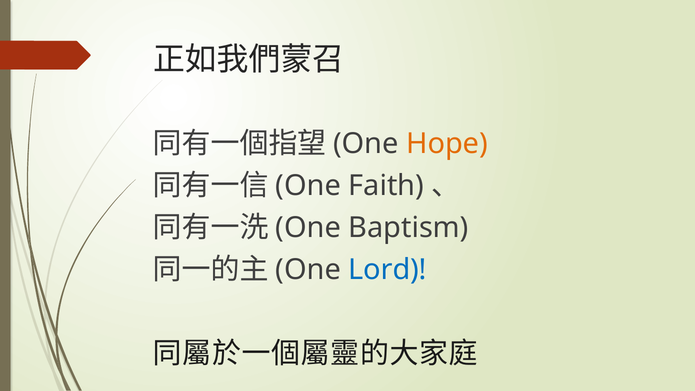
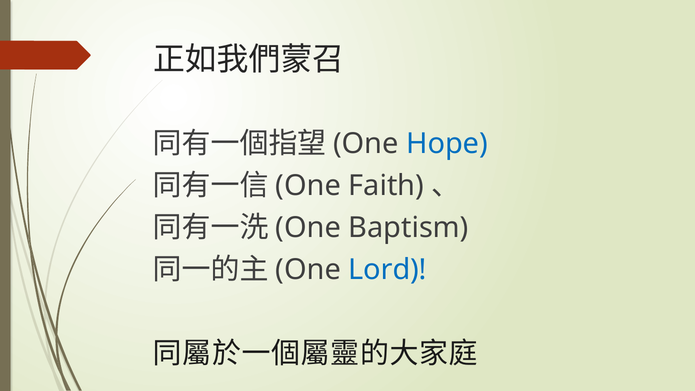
Hope colour: orange -> blue
